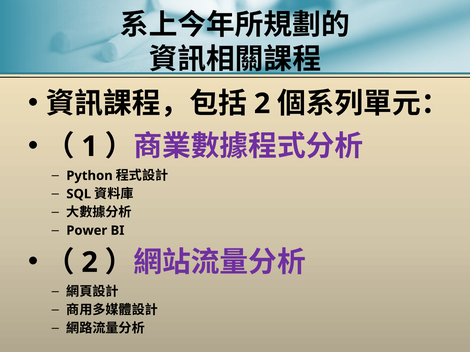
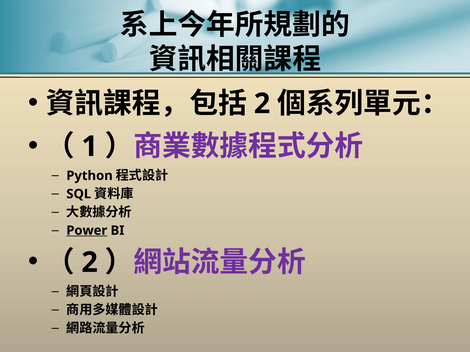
Power underline: none -> present
